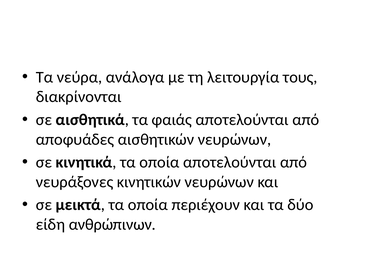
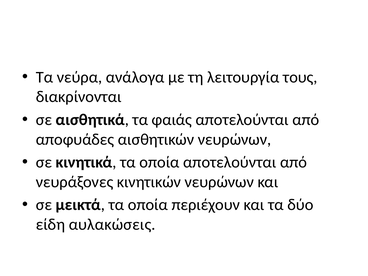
ανθρώπινων: ανθρώπινων -> αυλακώσεις
